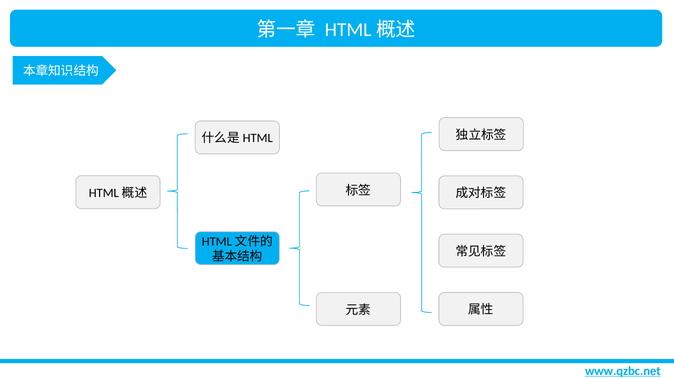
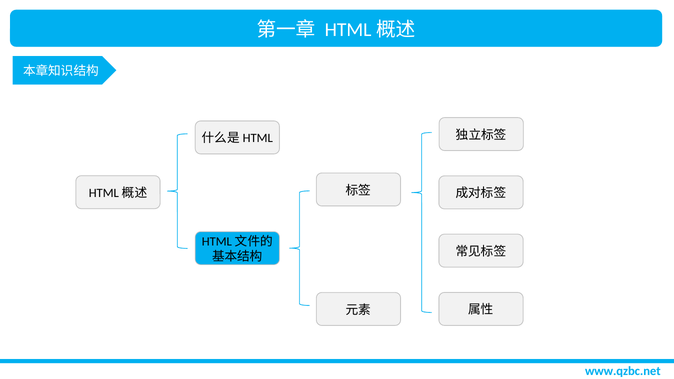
www.qzbc.net underline: present -> none
